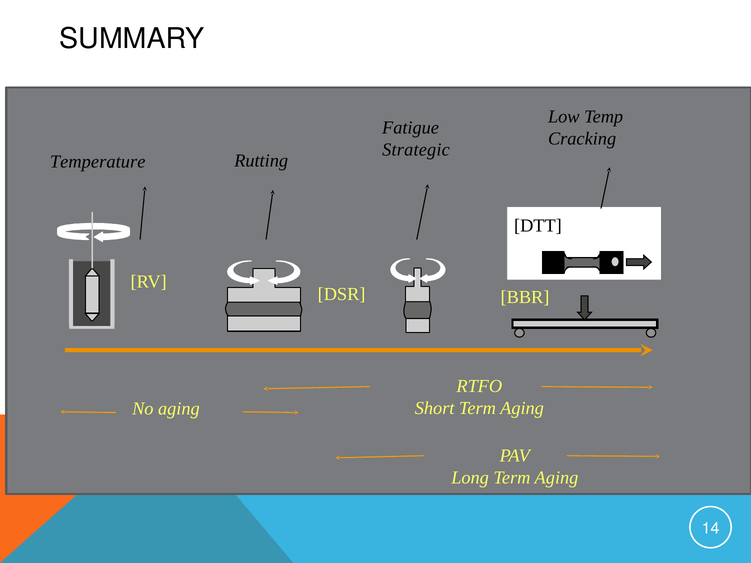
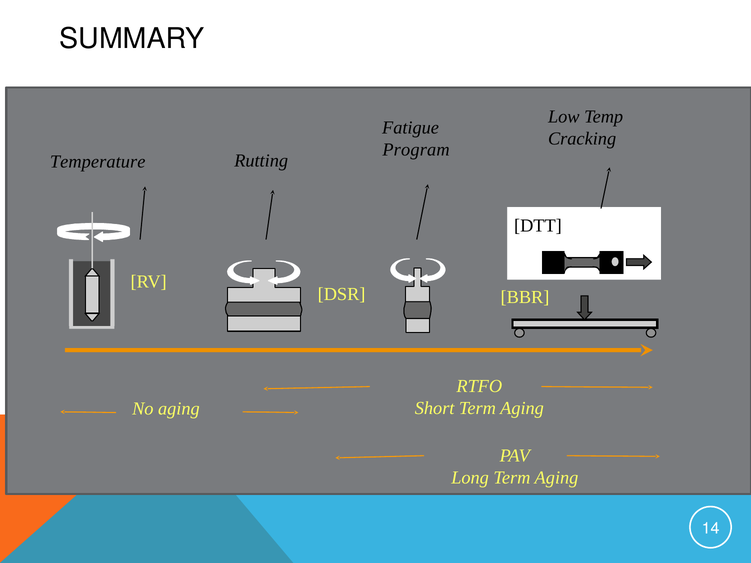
Strategic: Strategic -> Program
